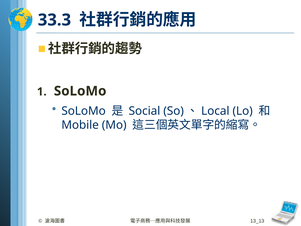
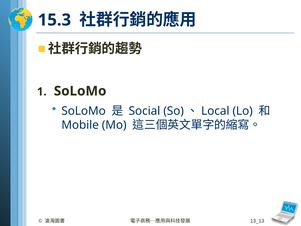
33.3: 33.3 -> 15.3
